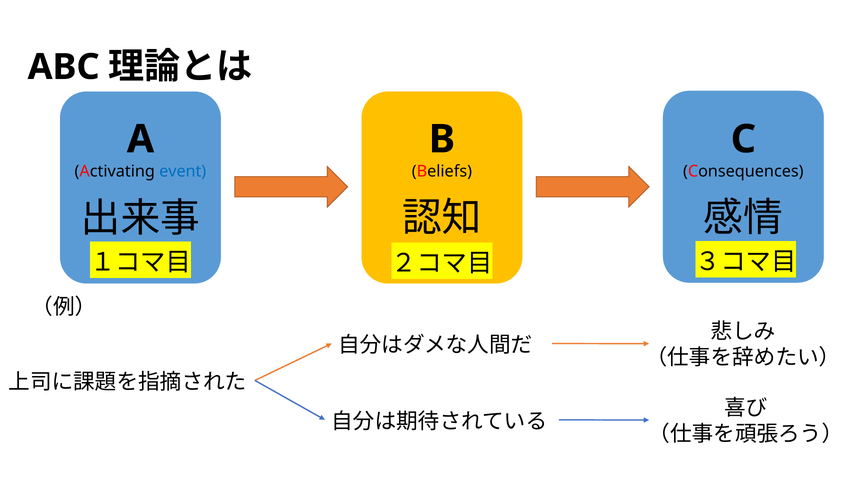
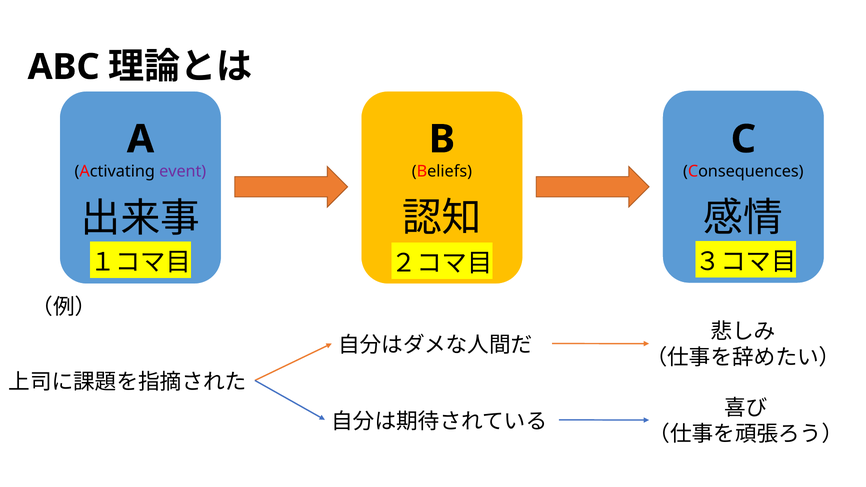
event colour: blue -> purple
